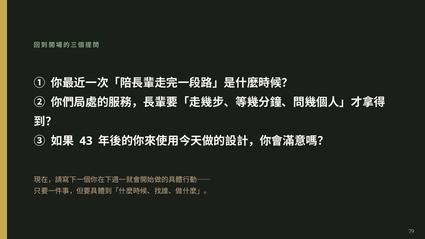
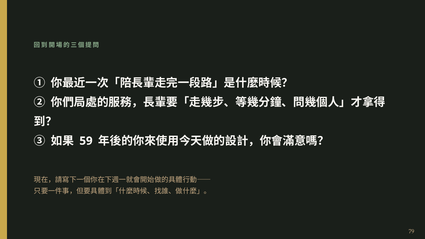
43: 43 -> 59
